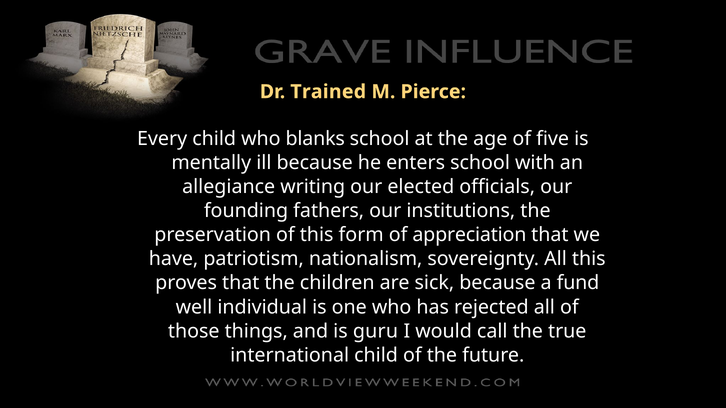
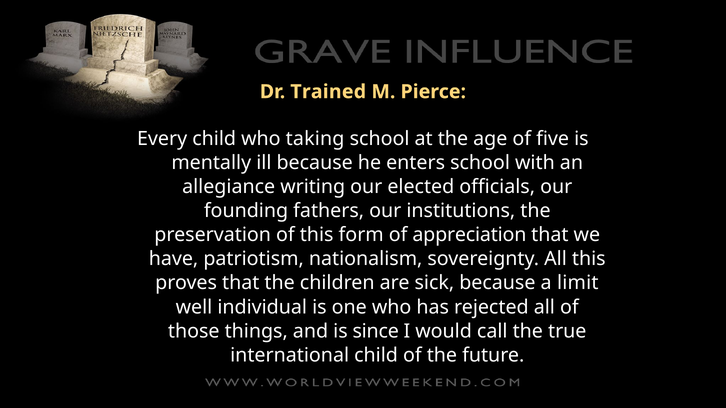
blanks: blanks -> taking
fund: fund -> limit
guru: guru -> since
